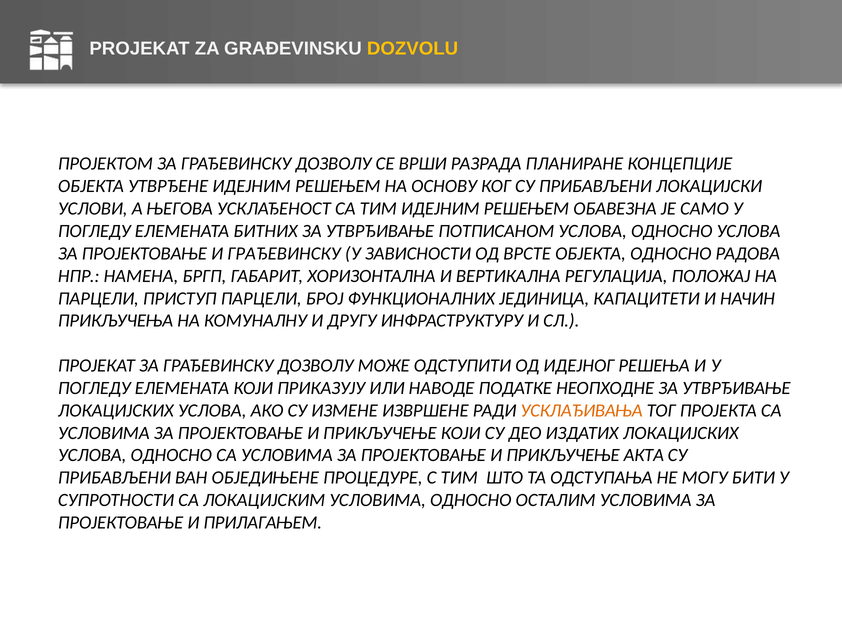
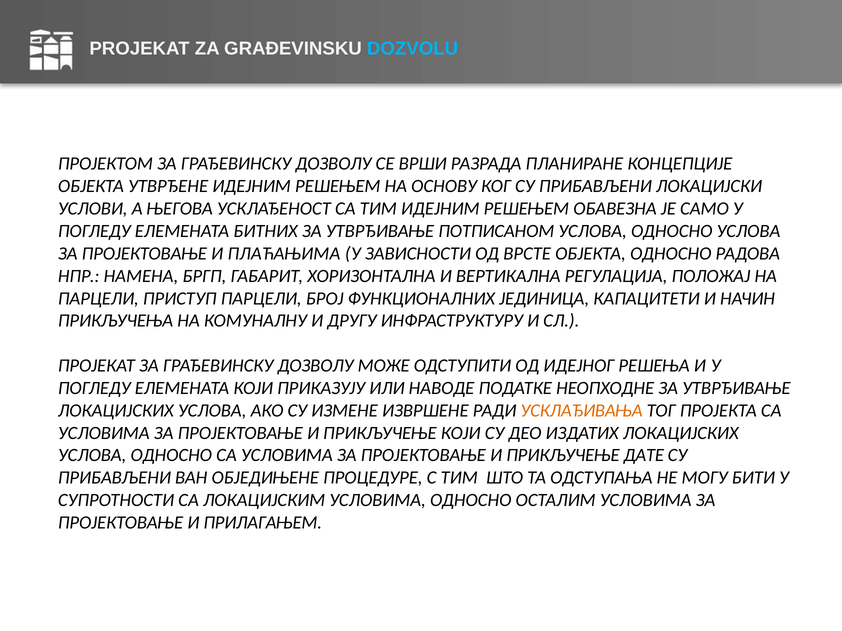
DOZVOLU colour: yellow -> light blue
И ГРАЂЕВИНСКУ: ГРАЂЕВИНСКУ -> ПЛАЋАЊИМА
АКТА: АКТА -> ДАТЕ
